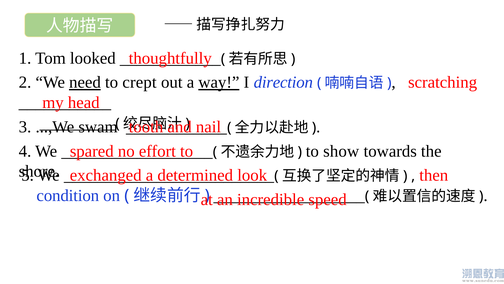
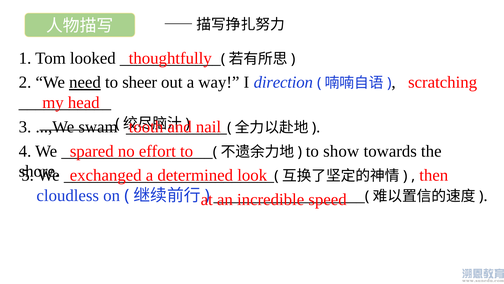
crept: crept -> sheer
way underline: present -> none
condition: condition -> cloudless
